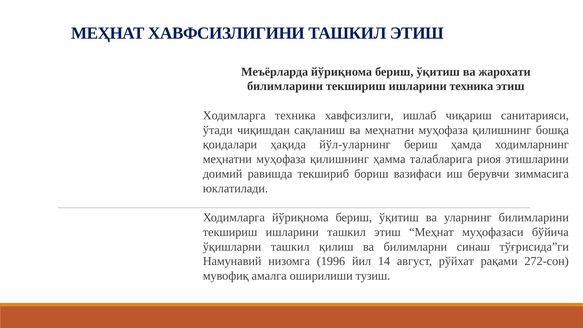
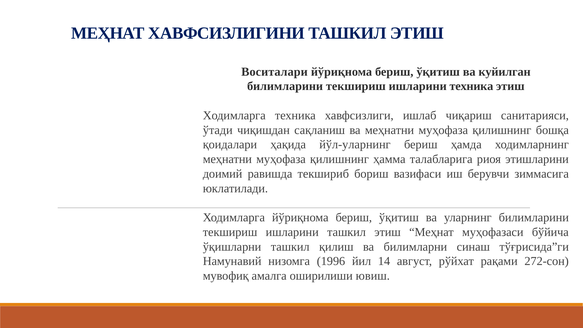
Меъёрларда: Меъёрларда -> Воситалари
жарохати: жарохати -> куйилган
тузиш: тузиш -> ювиш
